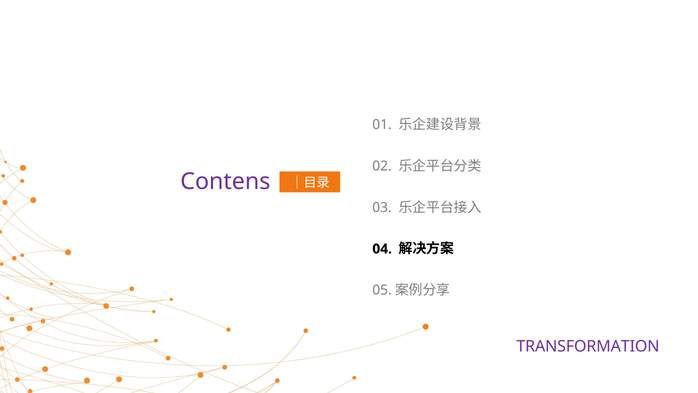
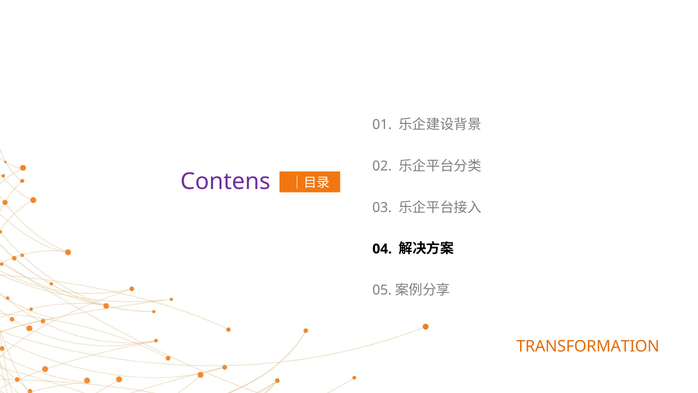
TRANSFORMATION colour: purple -> orange
